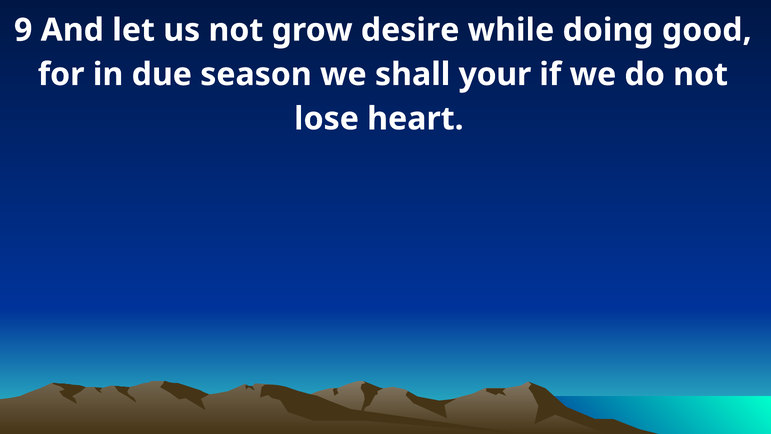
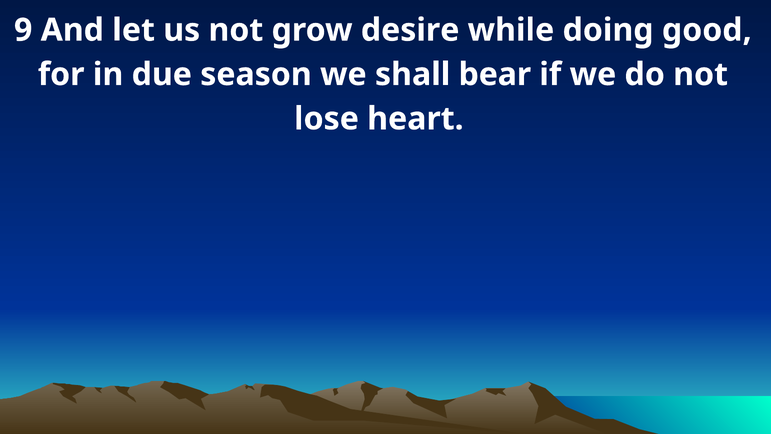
your: your -> bear
